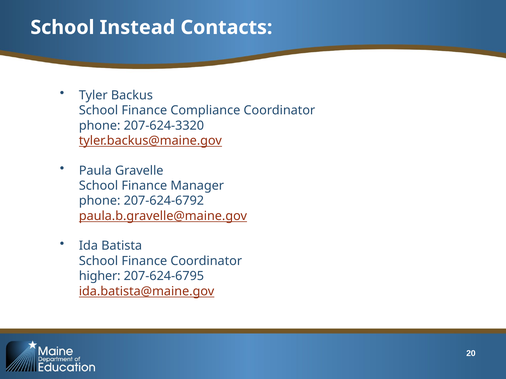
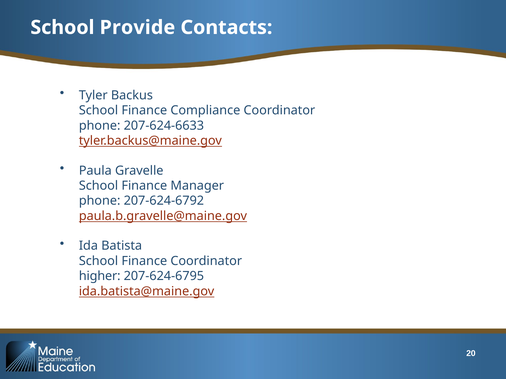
Instead: Instead -> Provide
207-624-3320: 207-624-3320 -> 207-624-6633
